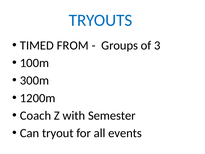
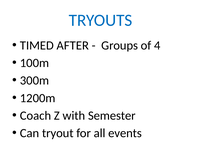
FROM: FROM -> AFTER
3: 3 -> 4
